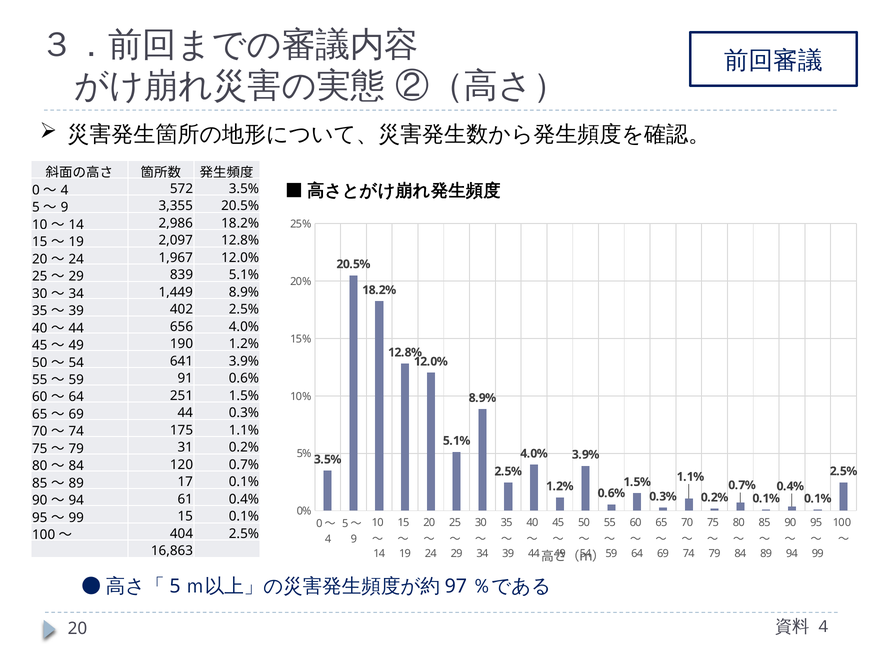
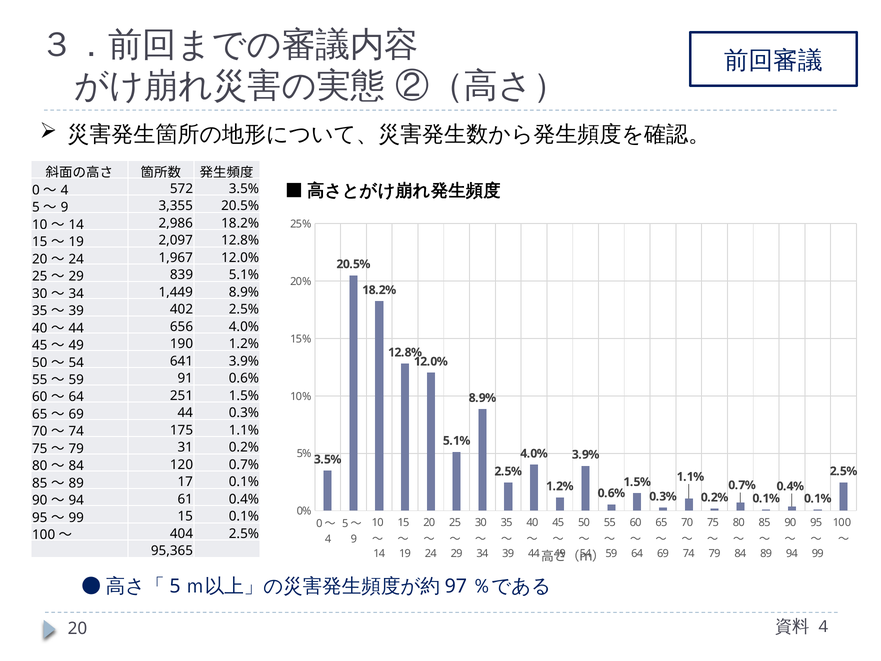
16,863: 16,863 -> 95,365
